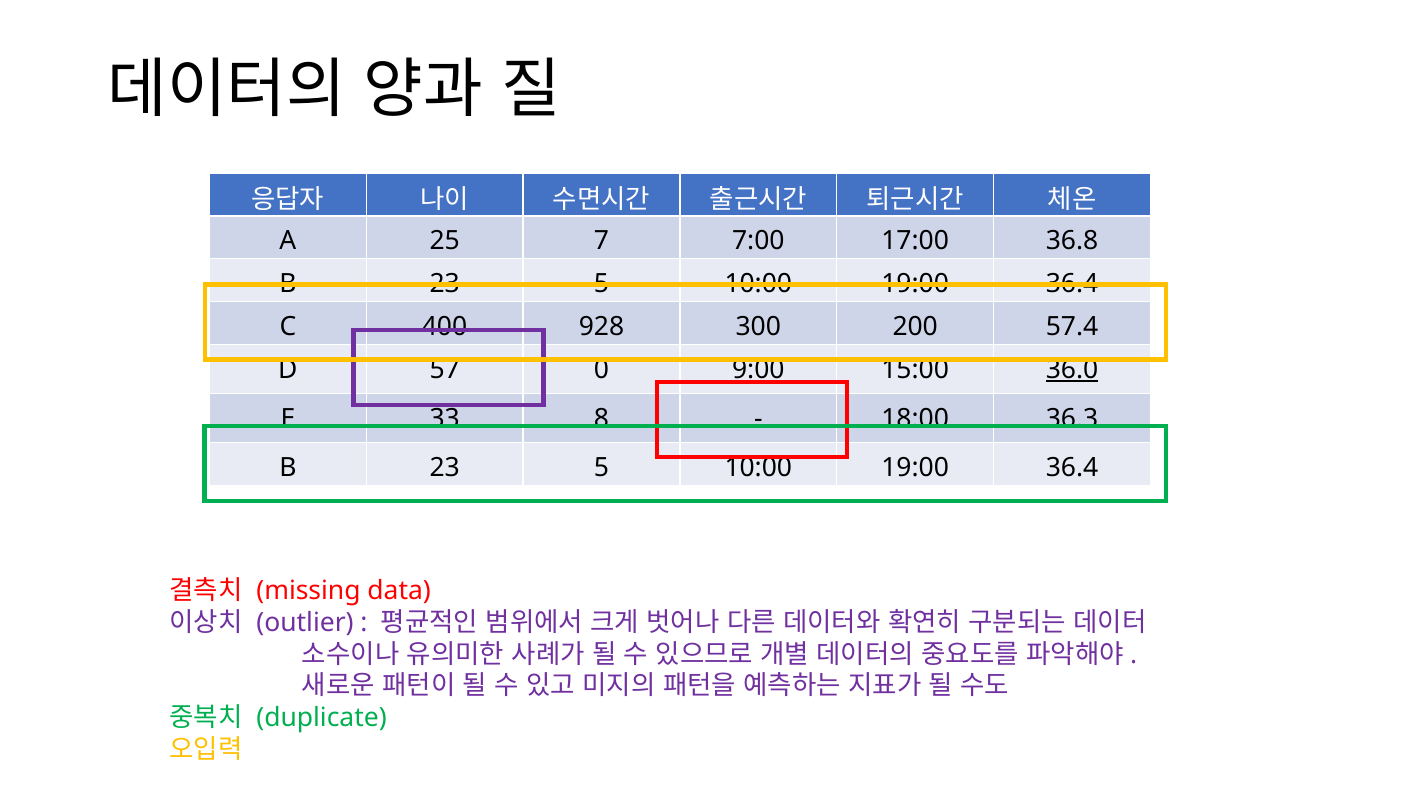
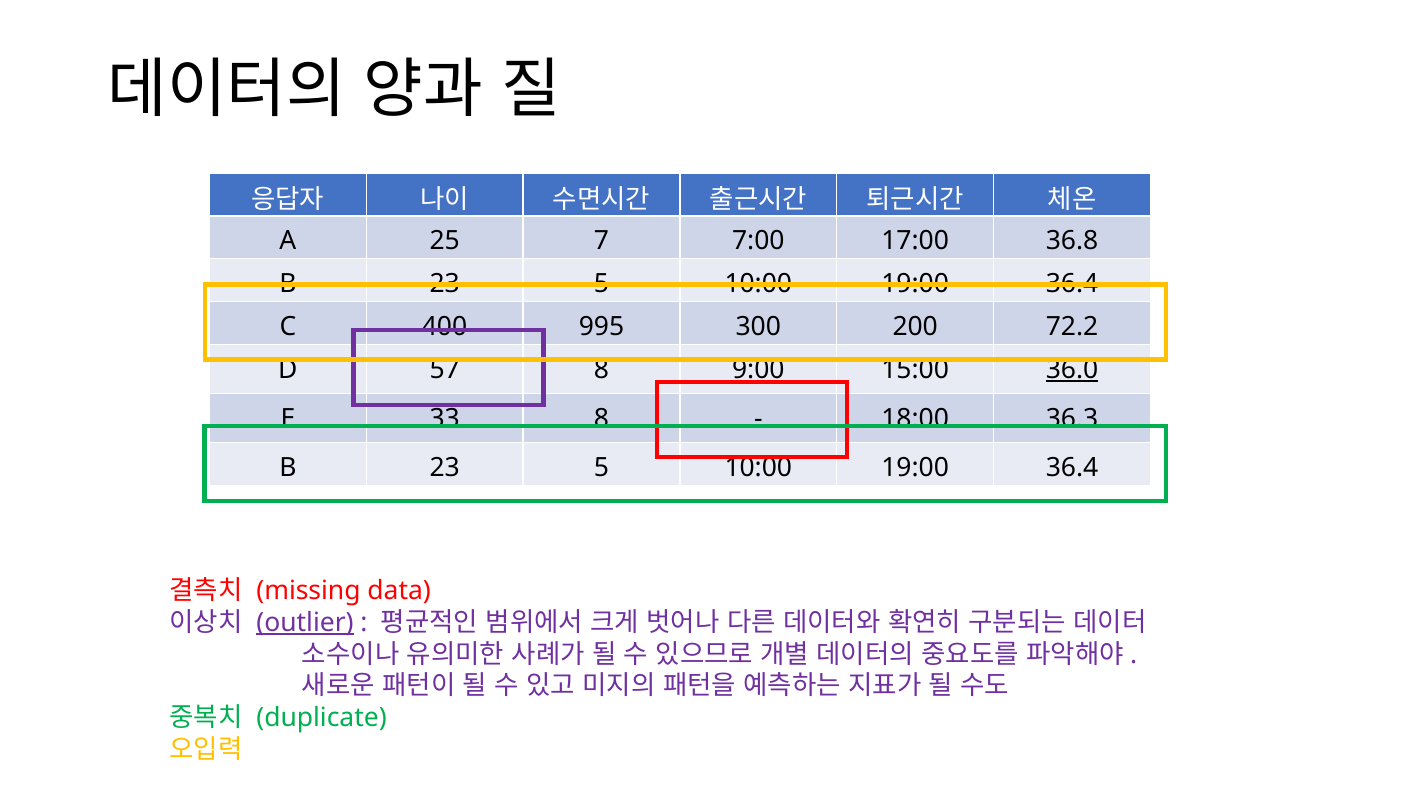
928: 928 -> 995
57.4: 57.4 -> 72.2
57 0: 0 -> 8
outlier underline: none -> present
